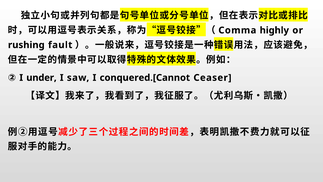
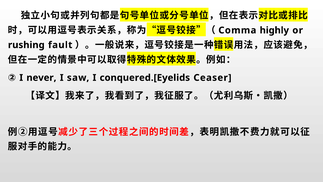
under: under -> never
conquered.[Cannot: conquered.[Cannot -> conquered.[Eyelids
